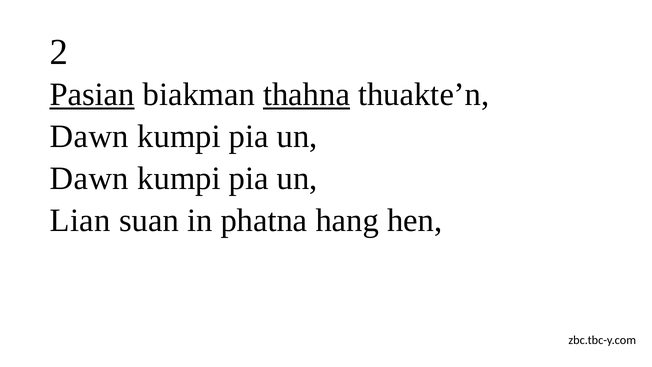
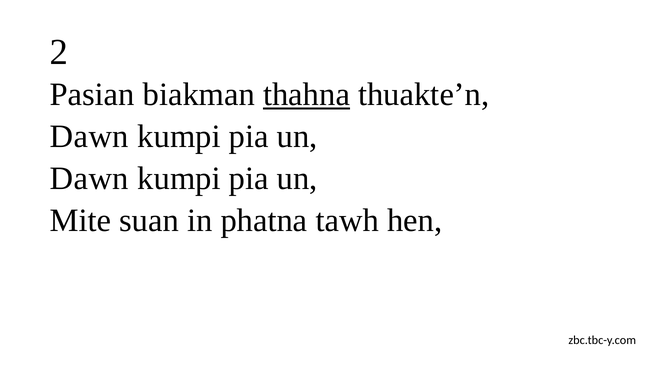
Pasian underline: present -> none
Lian: Lian -> Mite
hang: hang -> tawh
